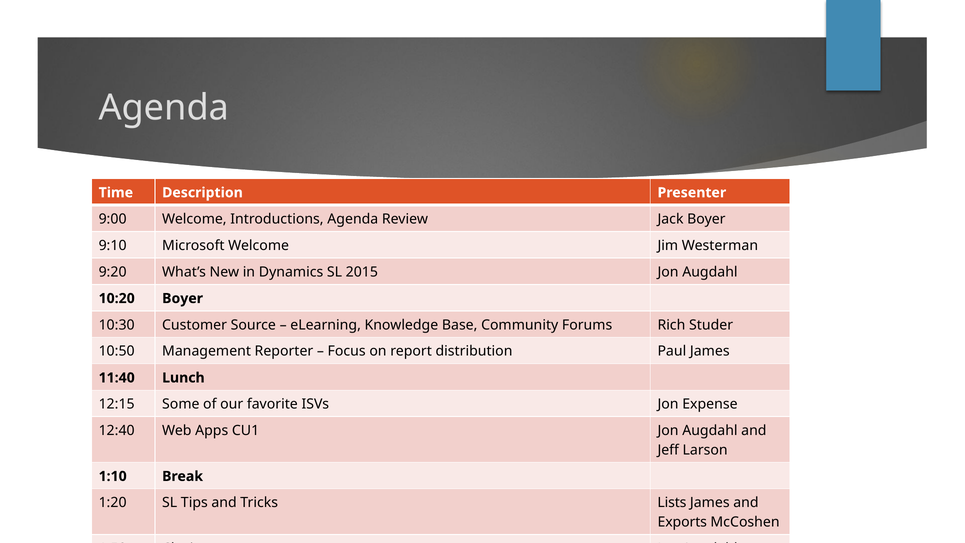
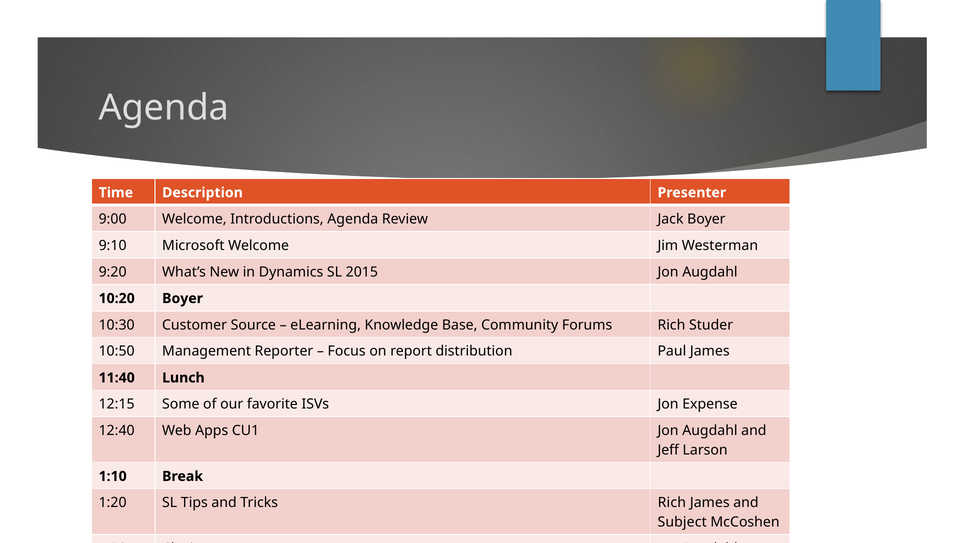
Tricks Lists: Lists -> Rich
Exports: Exports -> Subject
